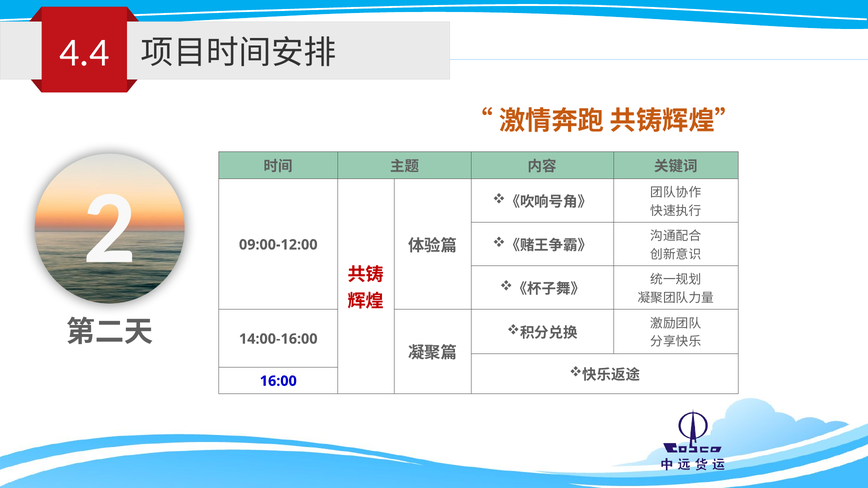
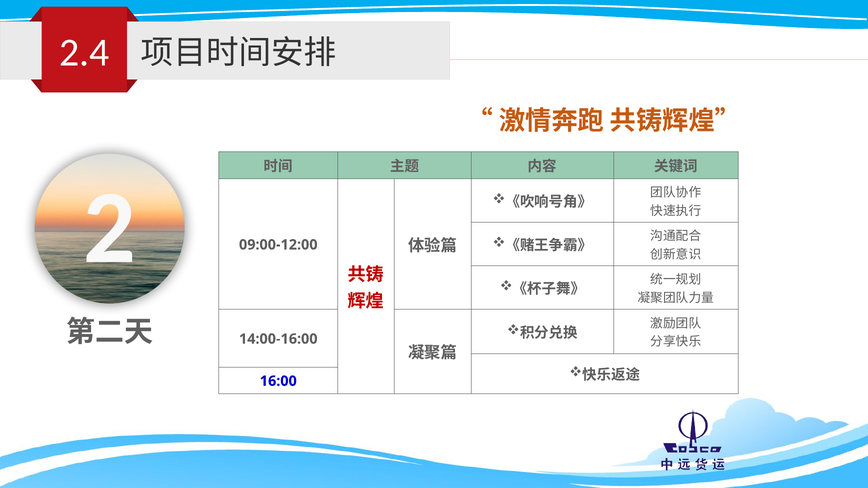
4.4: 4.4 -> 2.4
